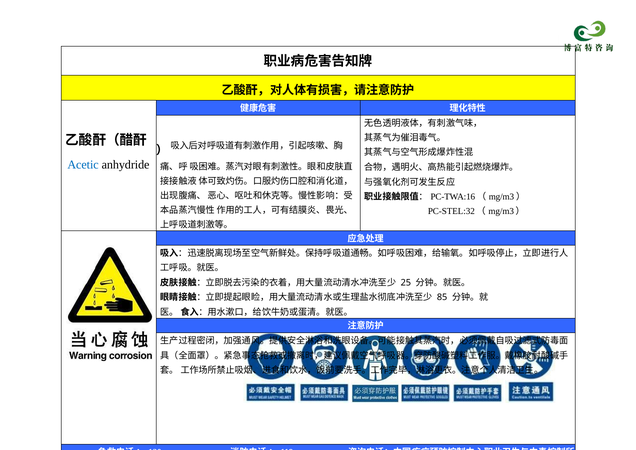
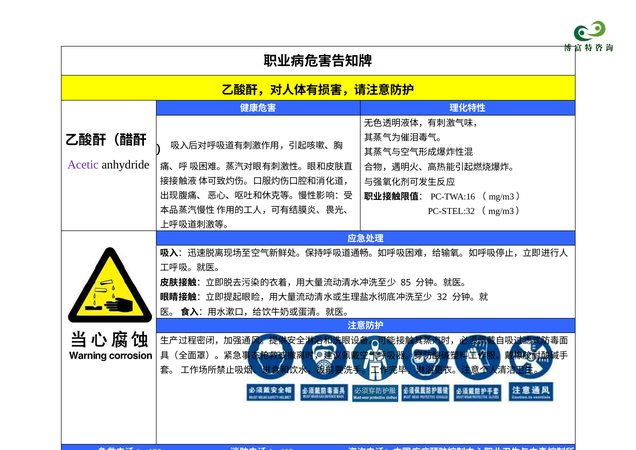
Acetic colour: blue -> purple
25: 25 -> 85
85: 85 -> 32
